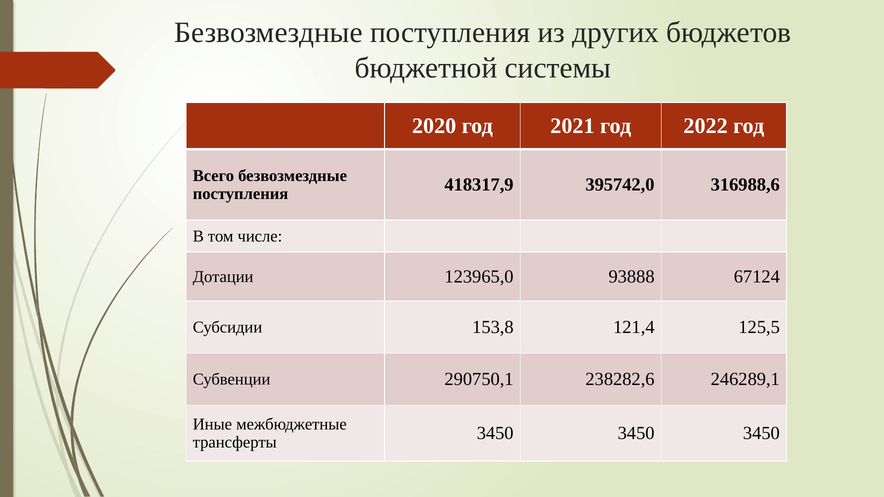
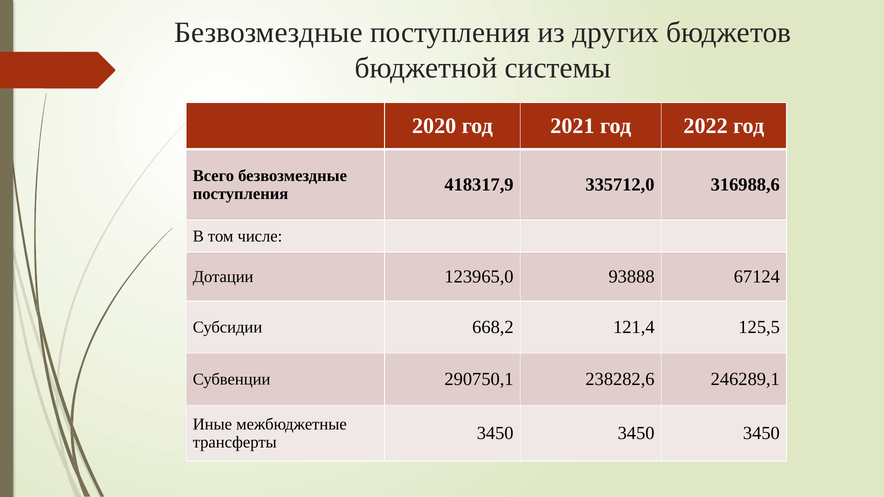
395742,0: 395742,0 -> 335712,0
153,8: 153,8 -> 668,2
